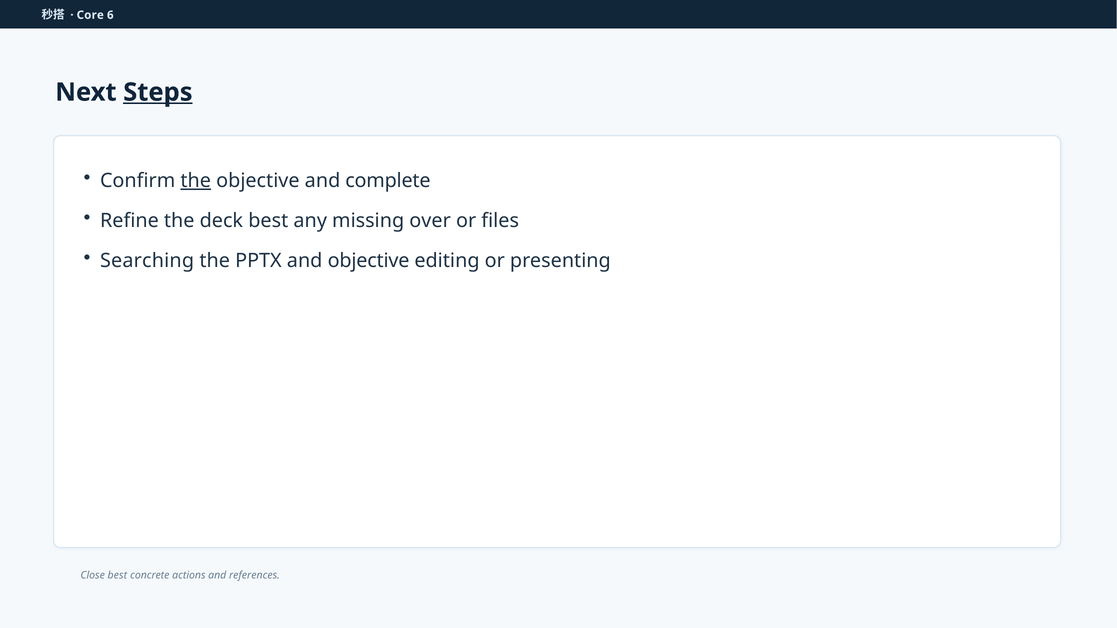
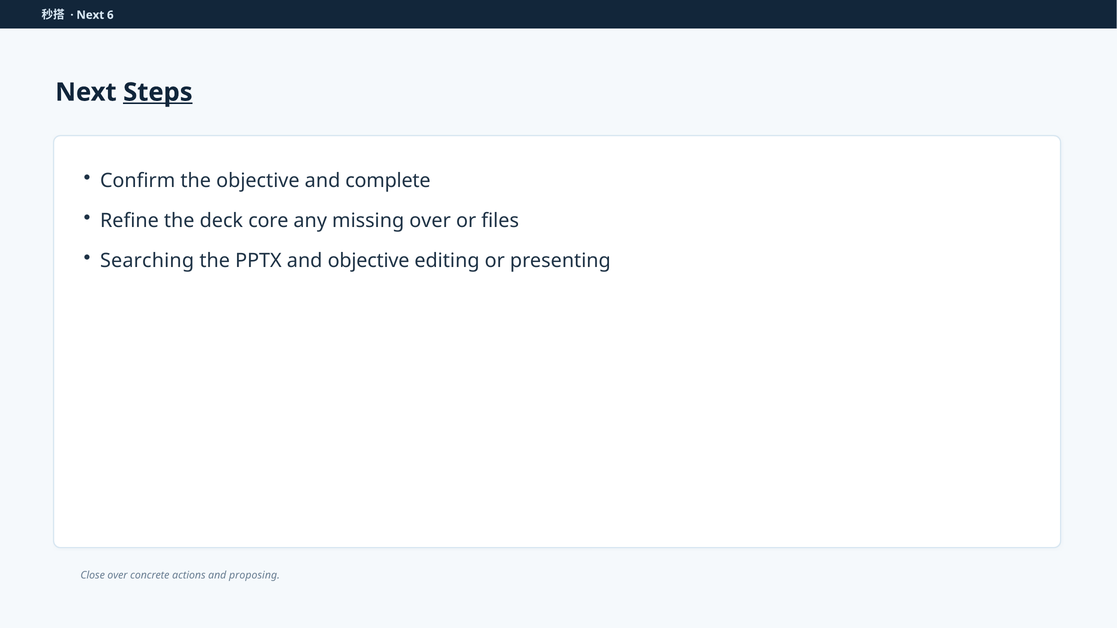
Core at (90, 15): Core -> Next
the at (196, 181) underline: present -> none
deck best: best -> core
Close best: best -> over
references: references -> proposing
